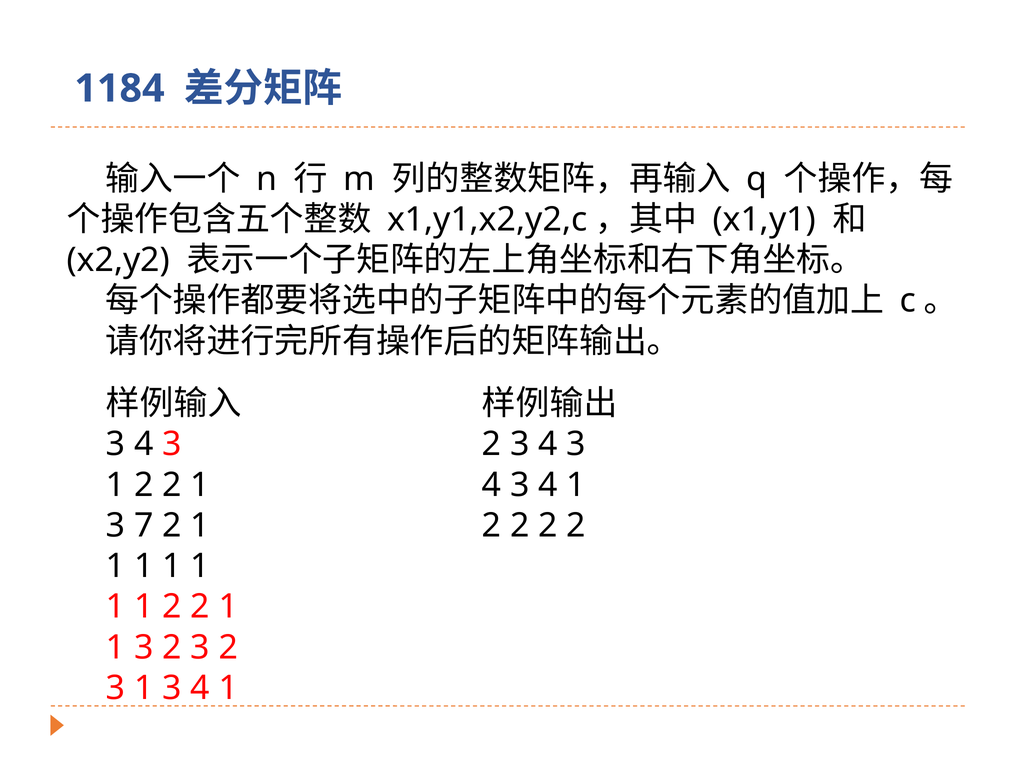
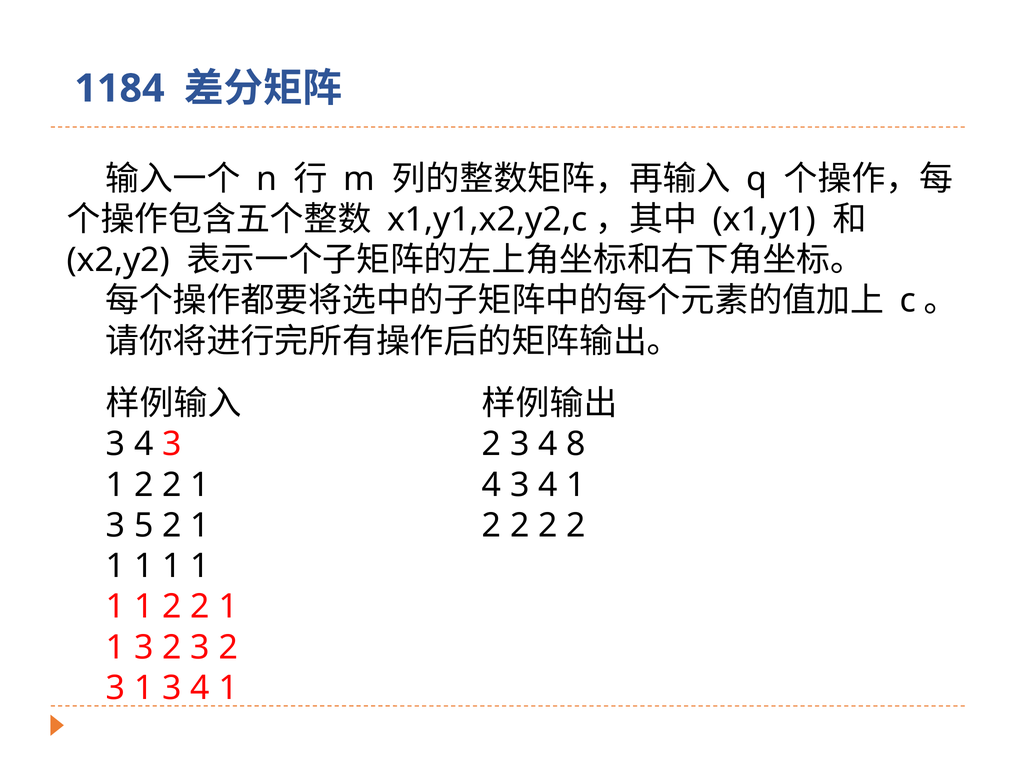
2 3 4 3: 3 -> 8
7: 7 -> 5
